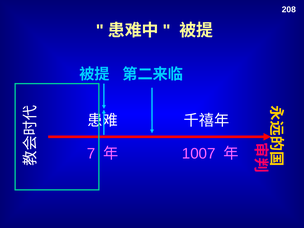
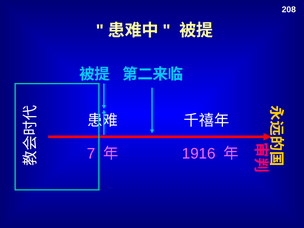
1007: 1007 -> 1916
